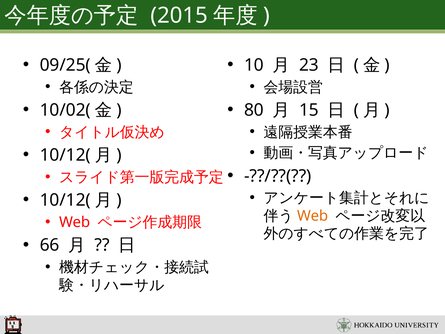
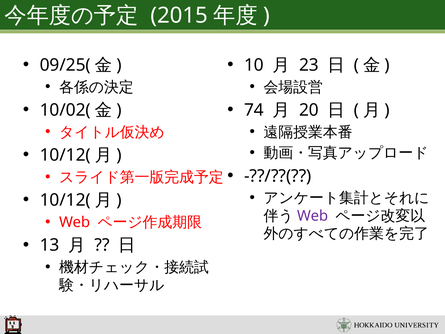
80: 80 -> 74
15: 15 -> 20
Web at (313, 216) colour: orange -> purple
66: 66 -> 13
